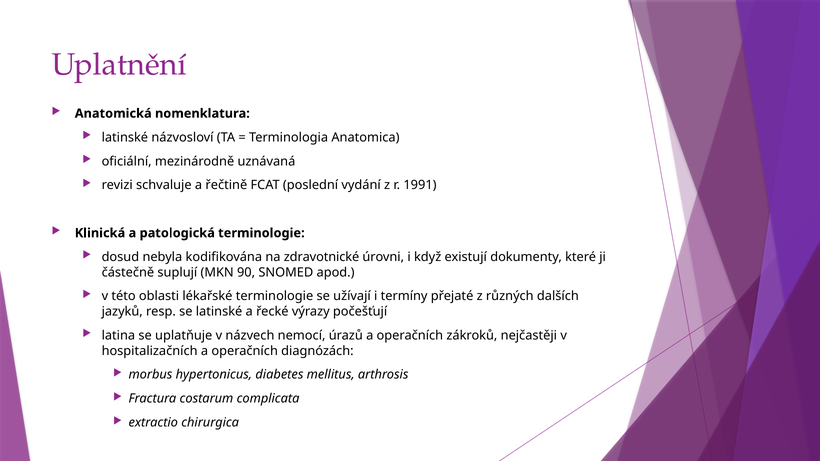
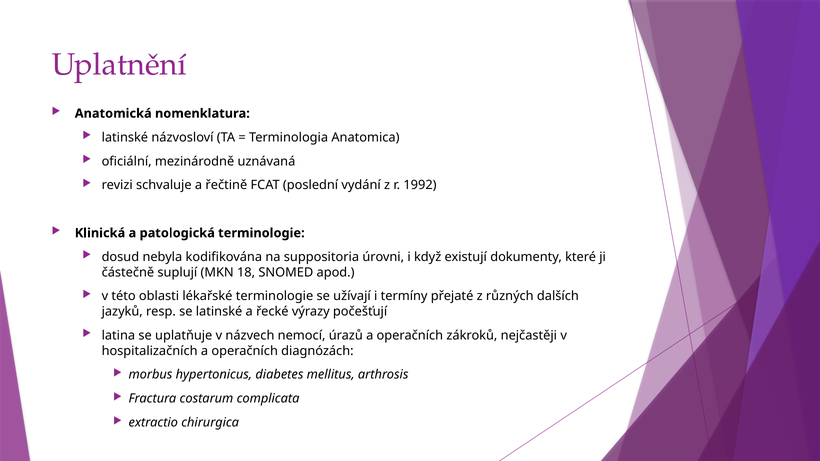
1991: 1991 -> 1992
zdravotnické: zdravotnické -> suppositoria
90: 90 -> 18
